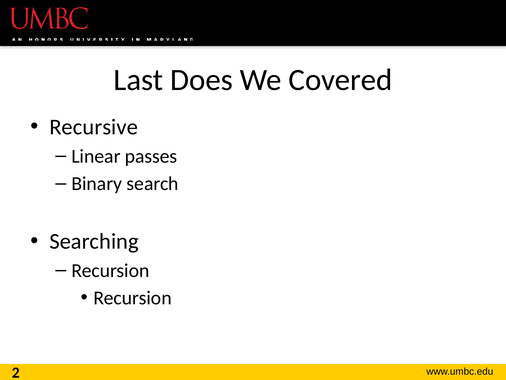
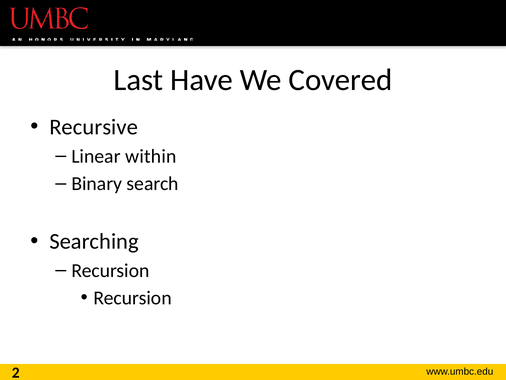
Does: Does -> Have
passes: passes -> within
